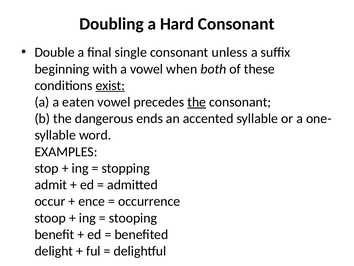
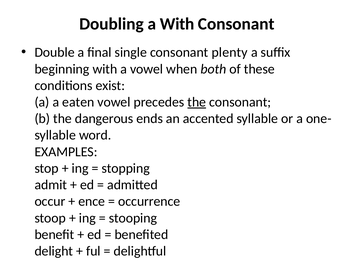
a Hard: Hard -> With
unless: unless -> plenty
exist underline: present -> none
